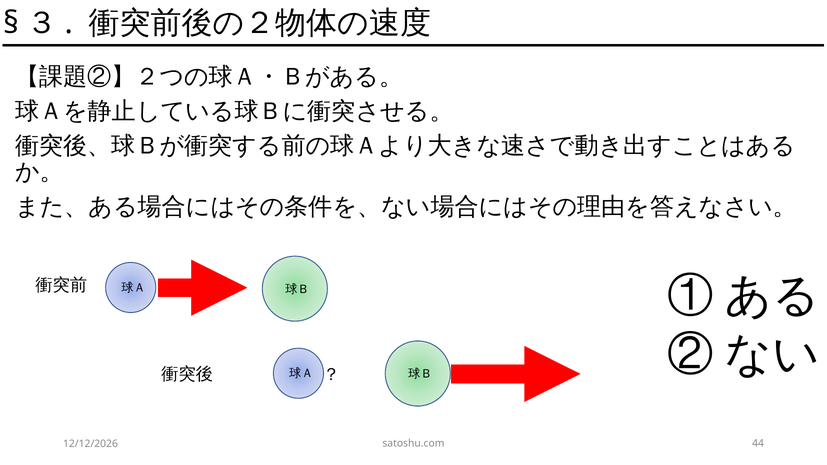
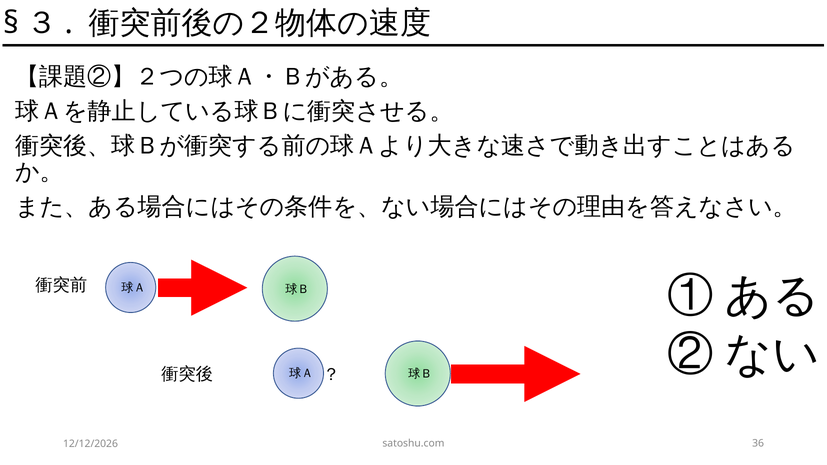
44: 44 -> 36
